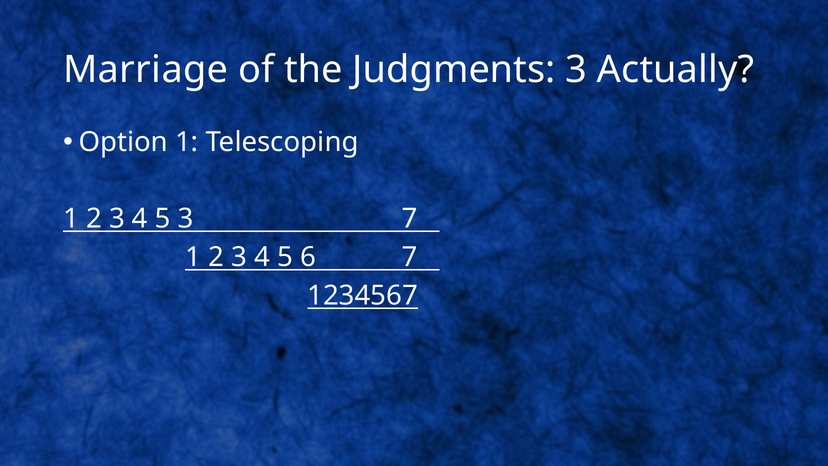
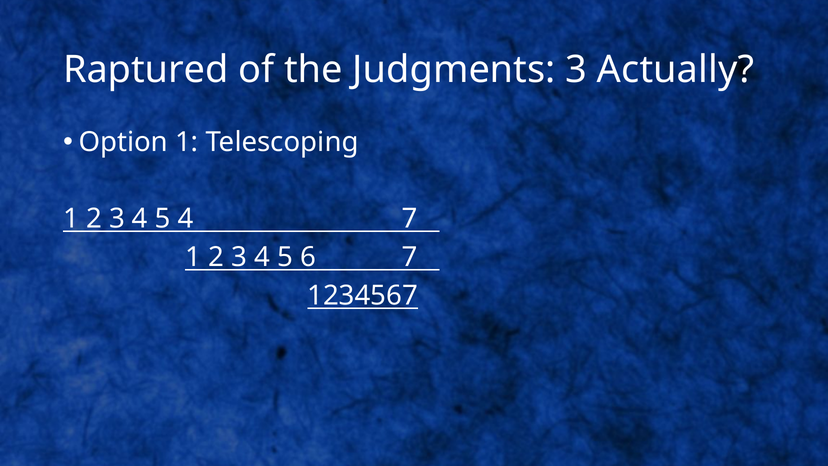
Marriage: Marriage -> Raptured
5 3: 3 -> 4
